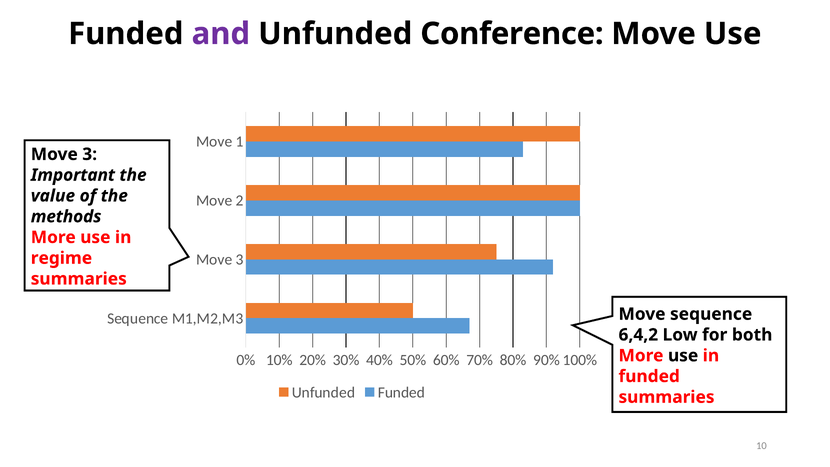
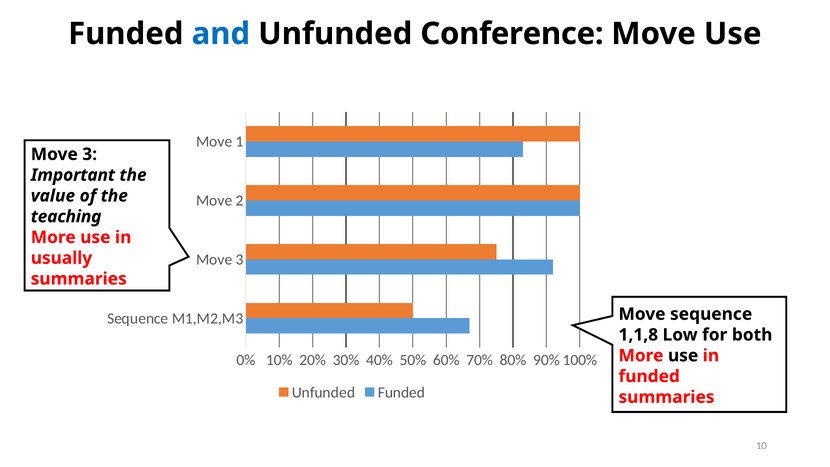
and colour: purple -> blue
methods: methods -> teaching
regime: regime -> usually
6,4,2: 6,4,2 -> 1,1,8
